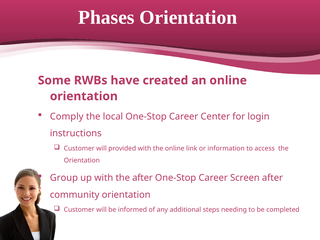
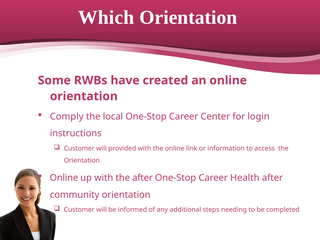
Phases: Phases -> Which
Group at (64, 178): Group -> Online
Screen: Screen -> Health
